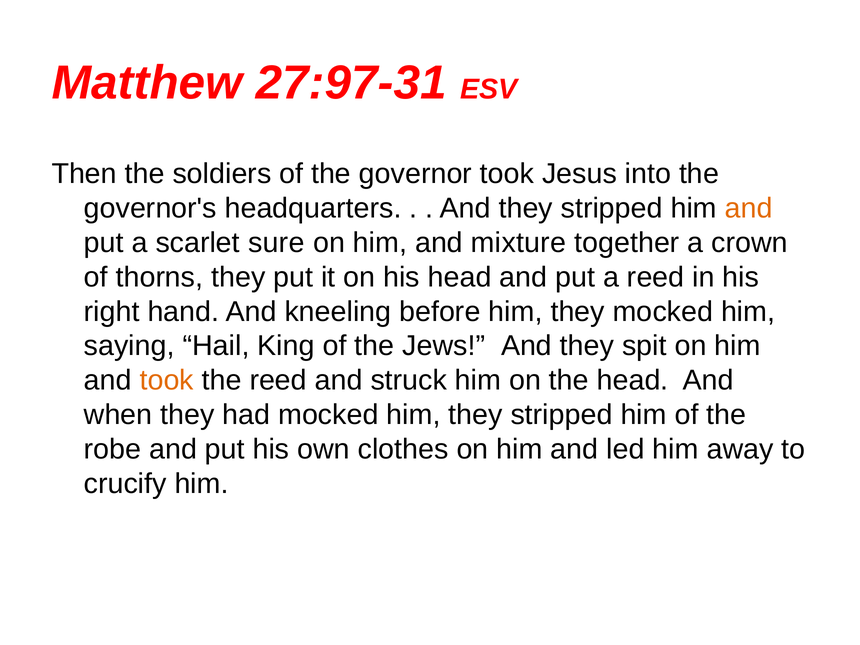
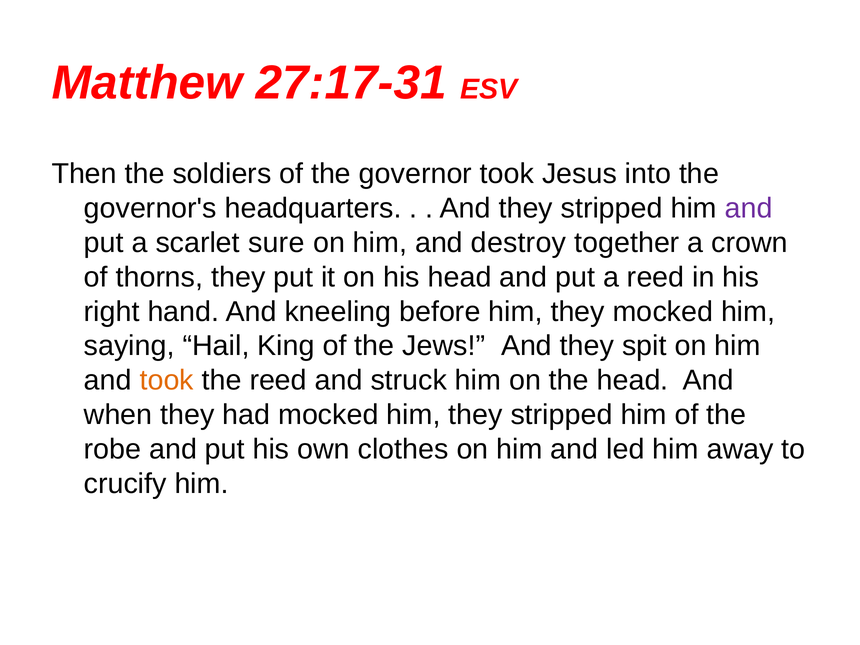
27:97-31: 27:97-31 -> 27:17-31
and at (749, 208) colour: orange -> purple
mixture: mixture -> destroy
